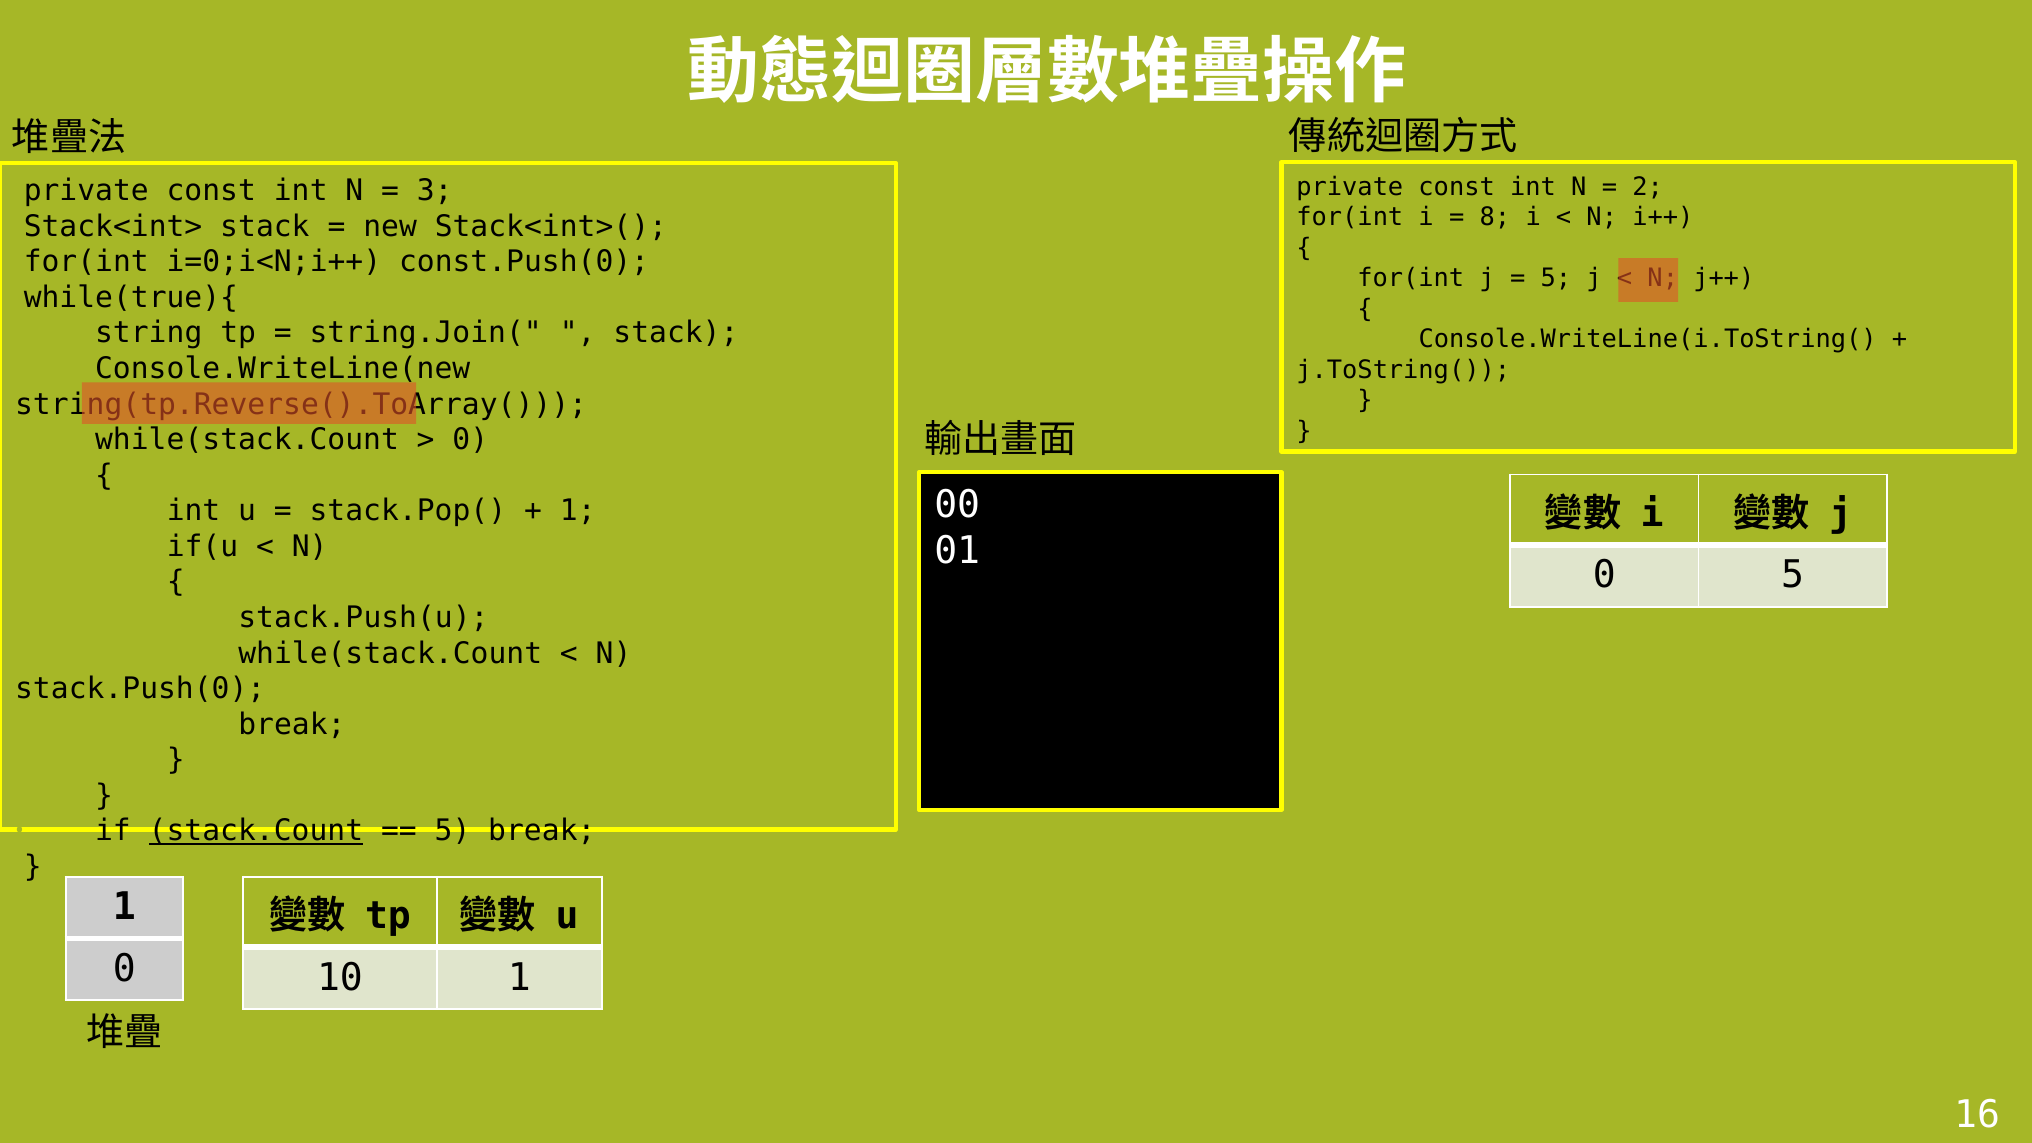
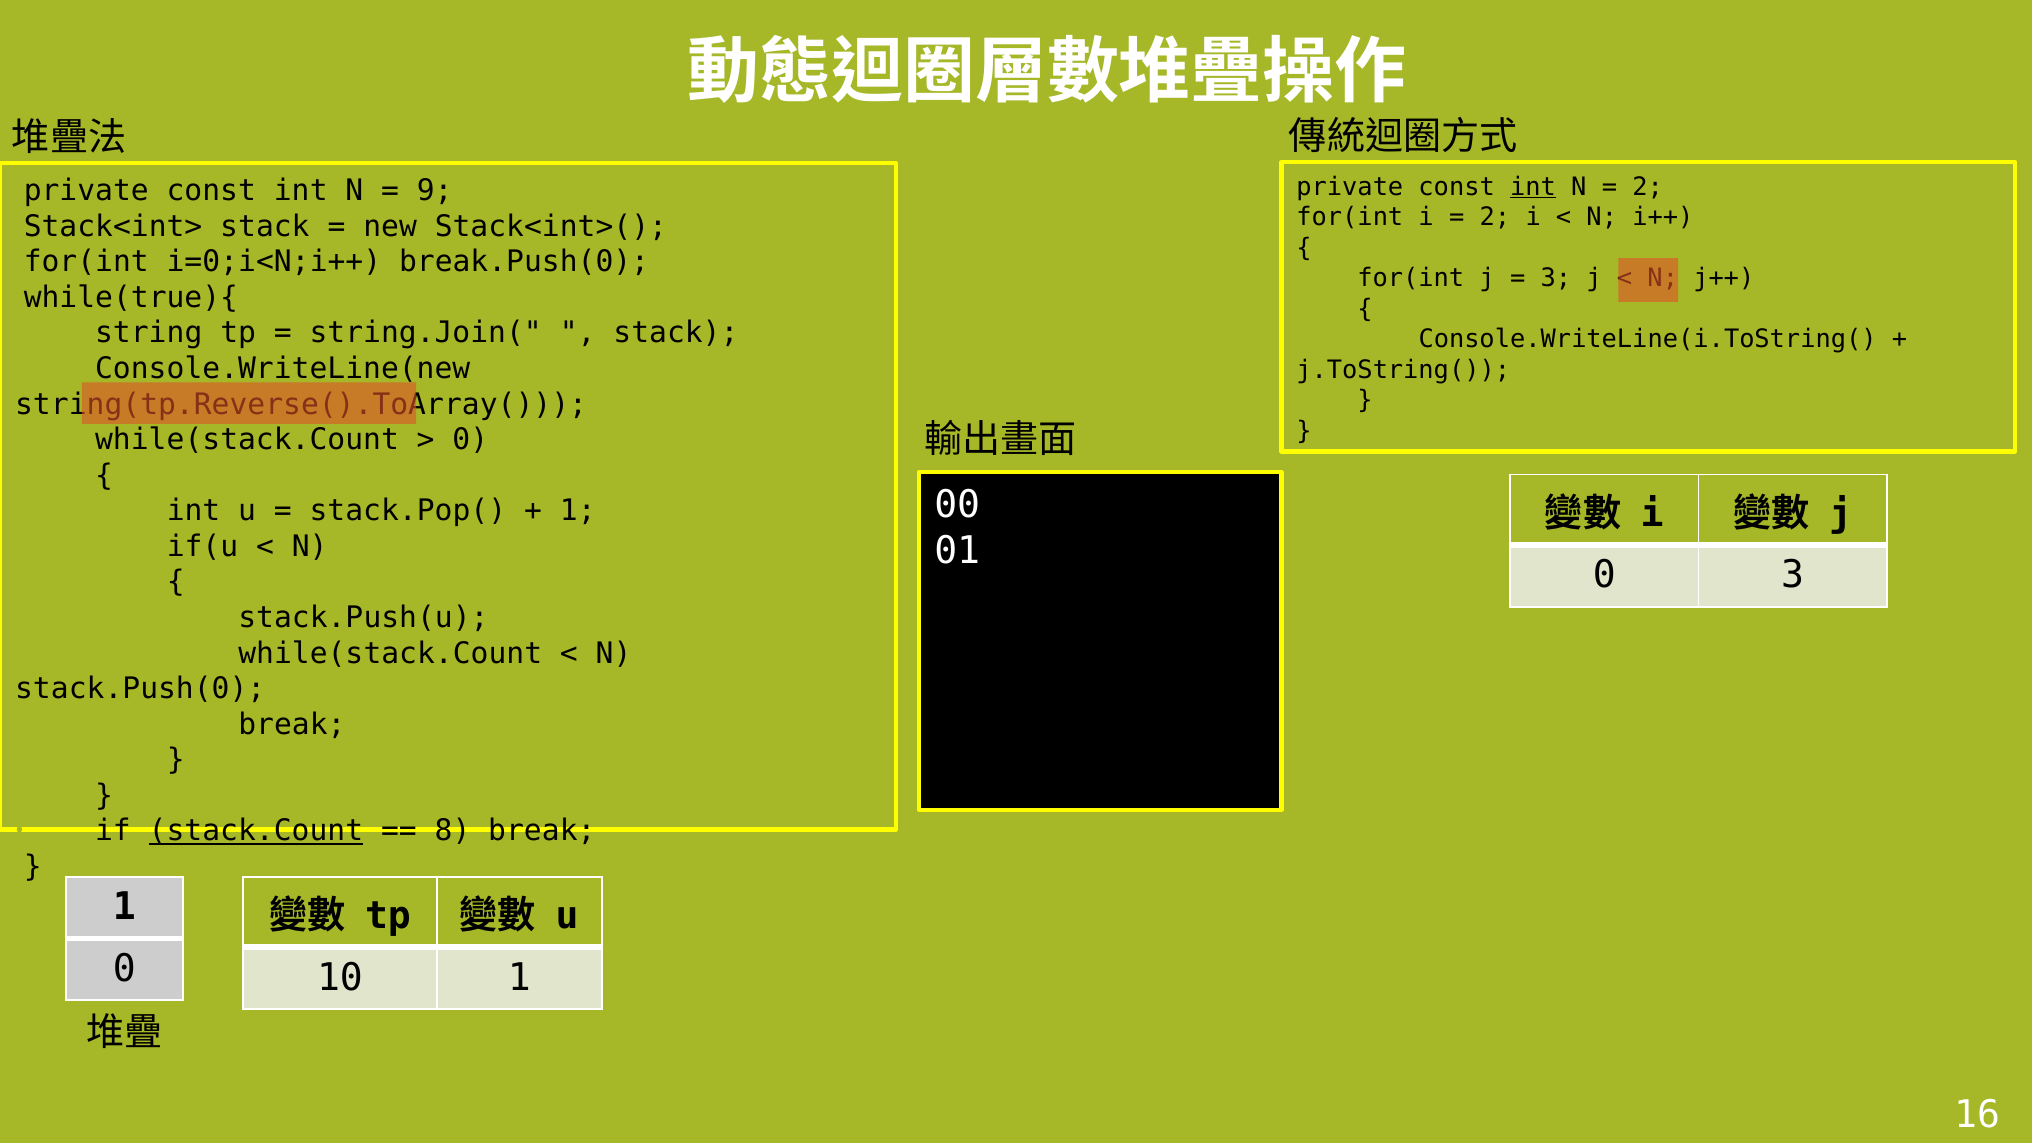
int at (1533, 187) underline: none -> present
3: 3 -> 9
8 at (1495, 217): 8 -> 2
const.Push(0: const.Push(0 -> break.Push(0
5 at (1556, 278): 5 -> 3
0 5: 5 -> 3
5 at (453, 831): 5 -> 8
